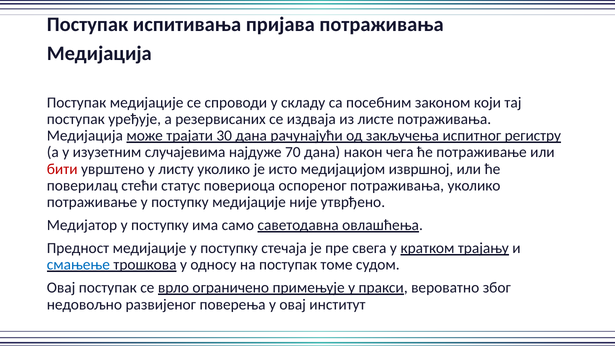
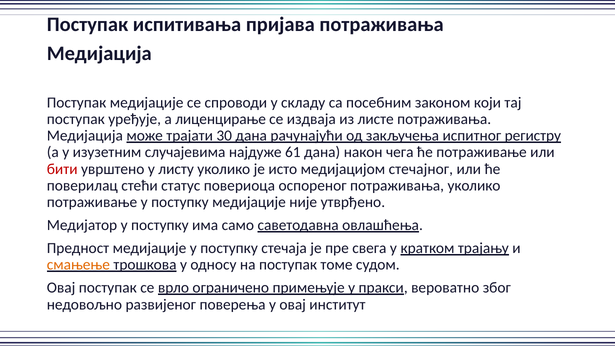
резервисаних: резервисаних -> лиценцирање
70: 70 -> 61
извршној: извршној -> стечајног
смањење colour: blue -> orange
